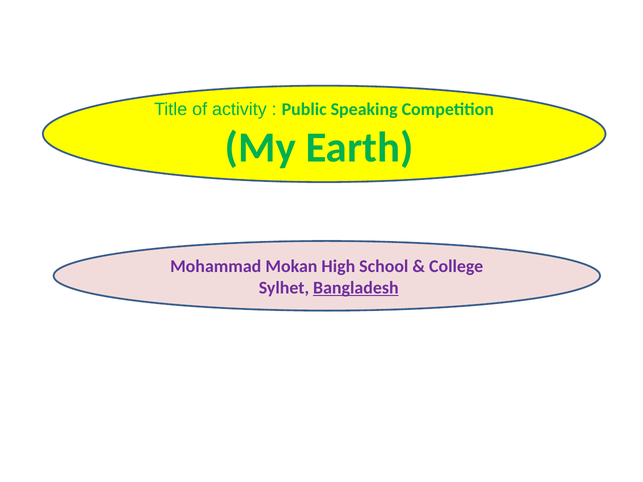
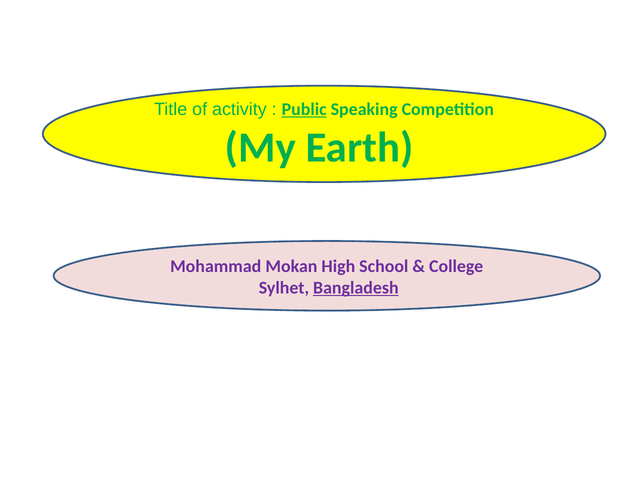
Public underline: none -> present
